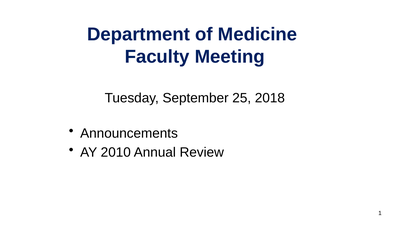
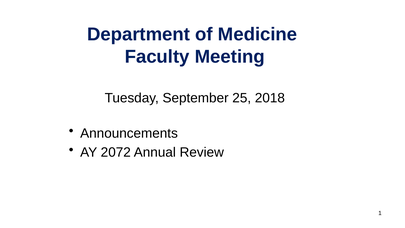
2010: 2010 -> 2072
